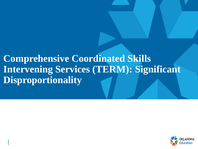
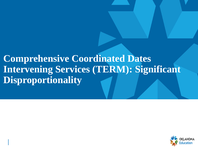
Skills: Skills -> Dates
